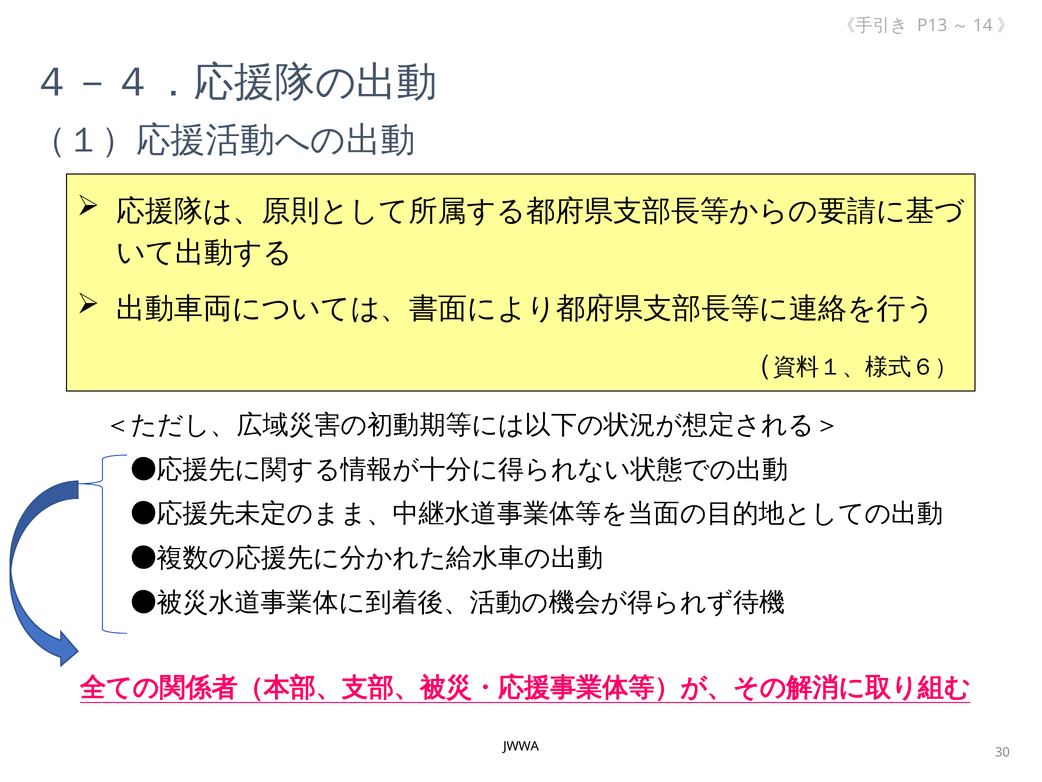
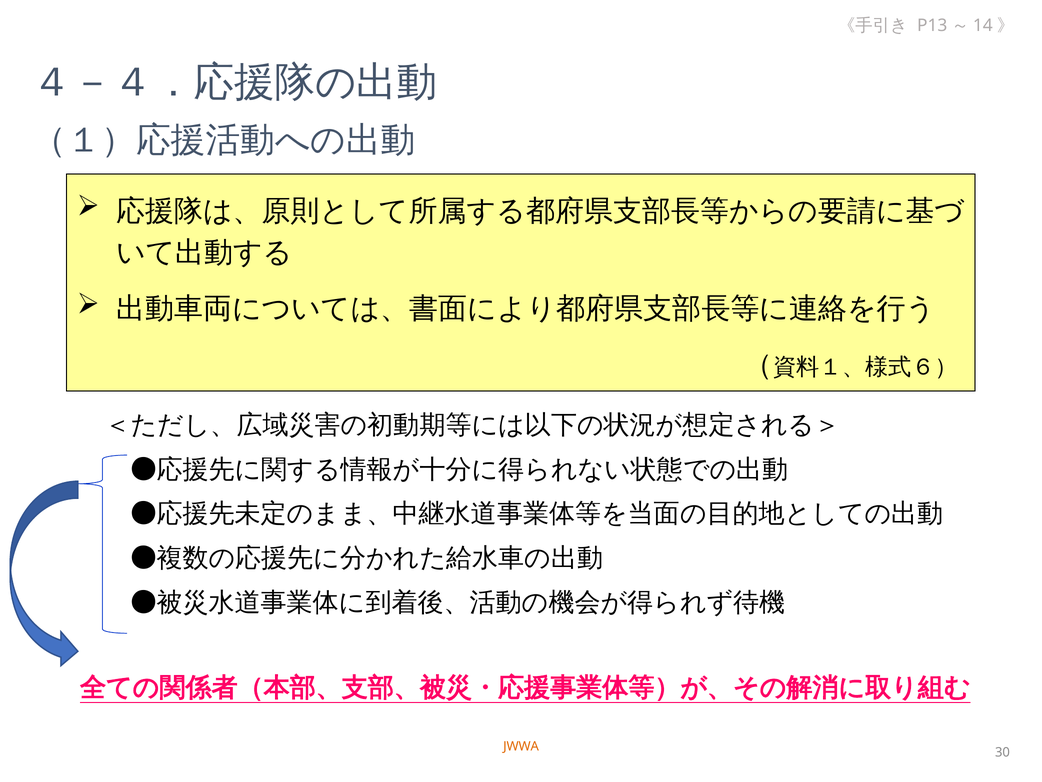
JWWA colour: black -> orange
